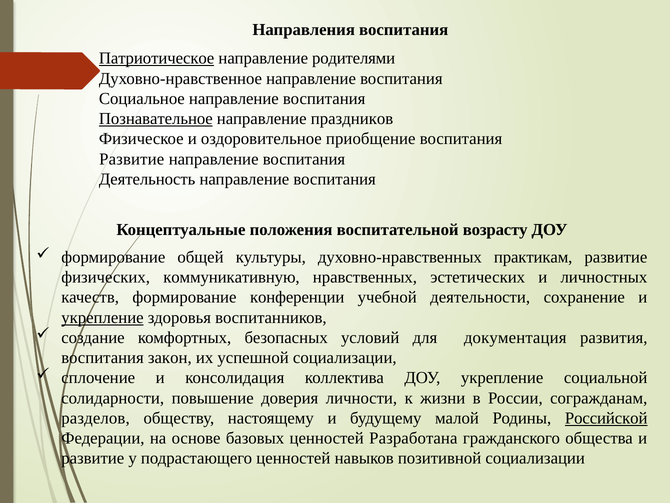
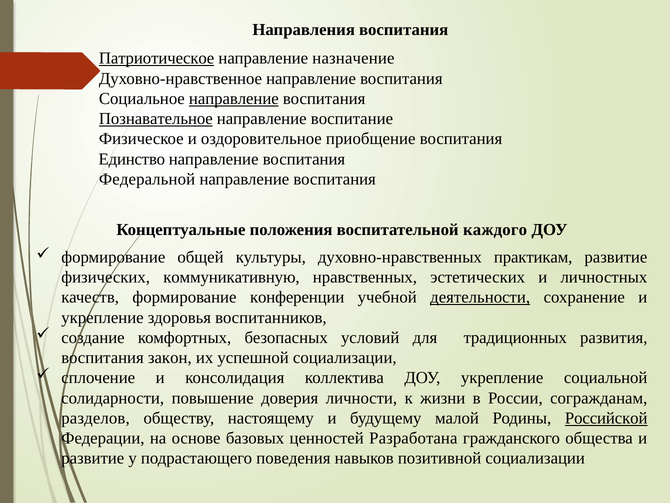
родителями: родителями -> назначение
направление at (234, 99) underline: none -> present
праздников: праздников -> воспитание
Развитие at (132, 159): Развитие -> Единство
Деятельность: Деятельность -> Федеральной
возрасту: возрасту -> каждого
деятельности underline: none -> present
укрепление at (102, 317) underline: present -> none
документация: документация -> традиционных
подрастающего ценностей: ценностей -> поведения
